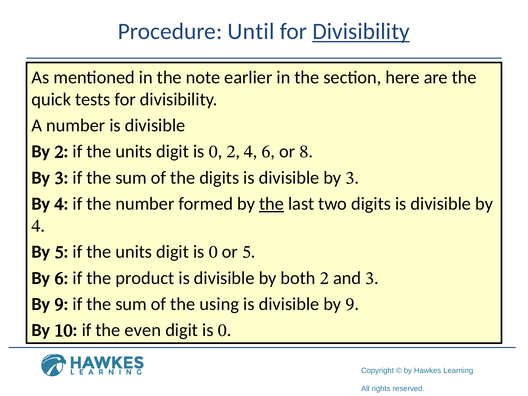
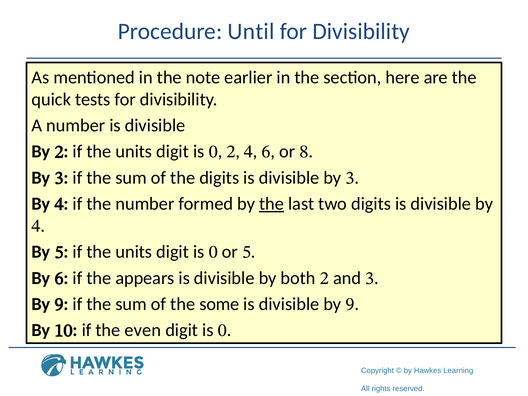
Divisibility at (361, 32) underline: present -> none
product: product -> appears
using: using -> some
